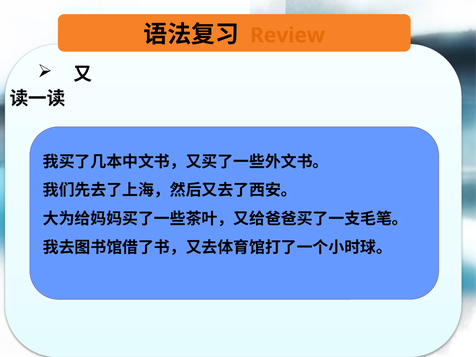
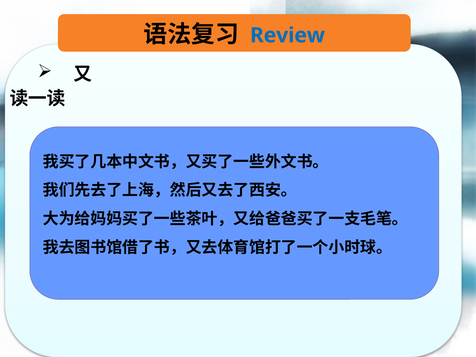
Review colour: orange -> blue
